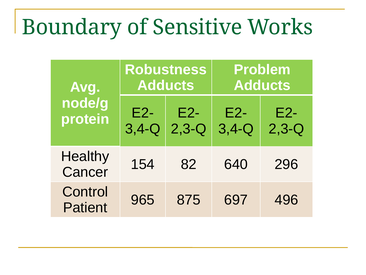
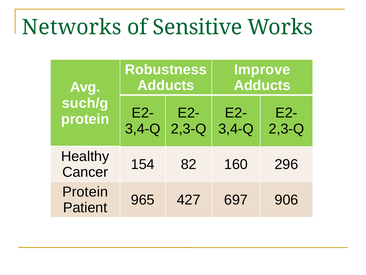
Boundary: Boundary -> Networks
Problem: Problem -> Improve
node/g: node/g -> such/g
640: 640 -> 160
Control at (85, 192): Control -> Protein
875: 875 -> 427
496: 496 -> 906
